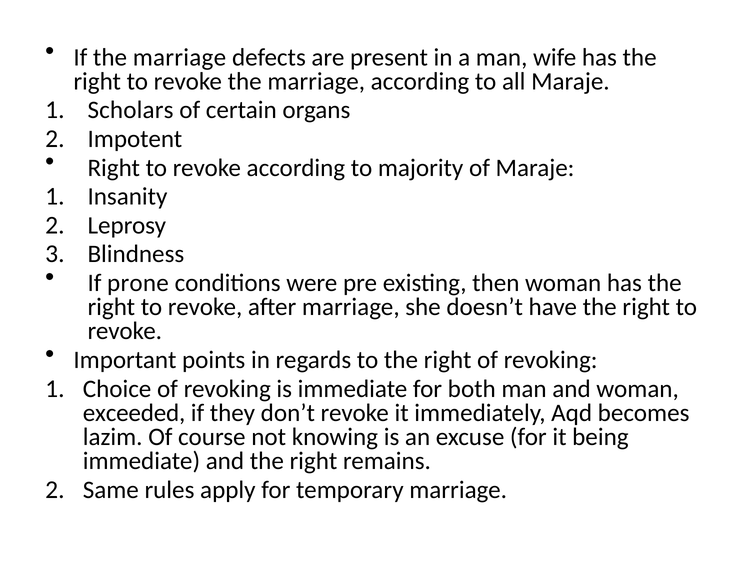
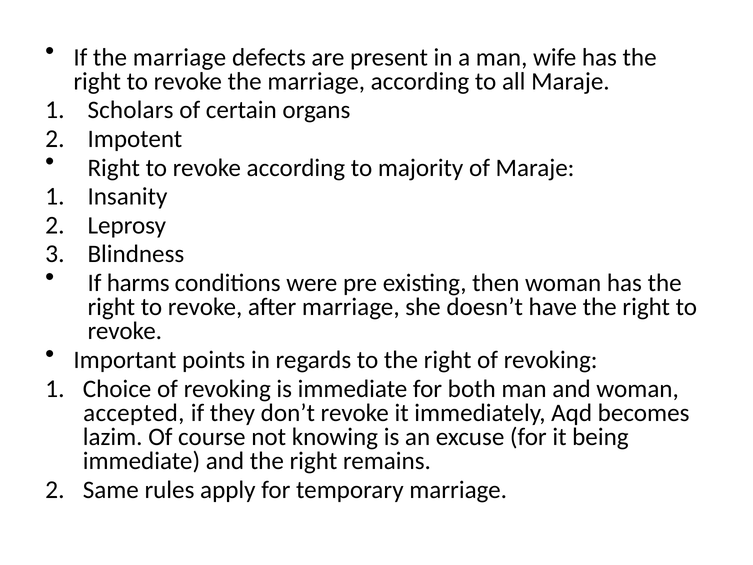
prone: prone -> harms
exceeded: exceeded -> accepted
